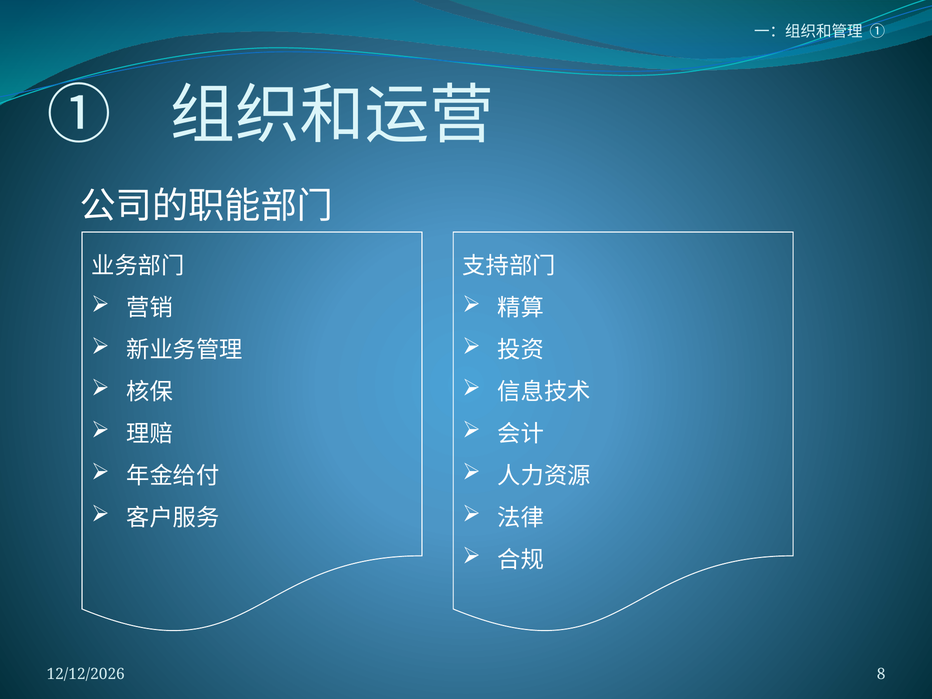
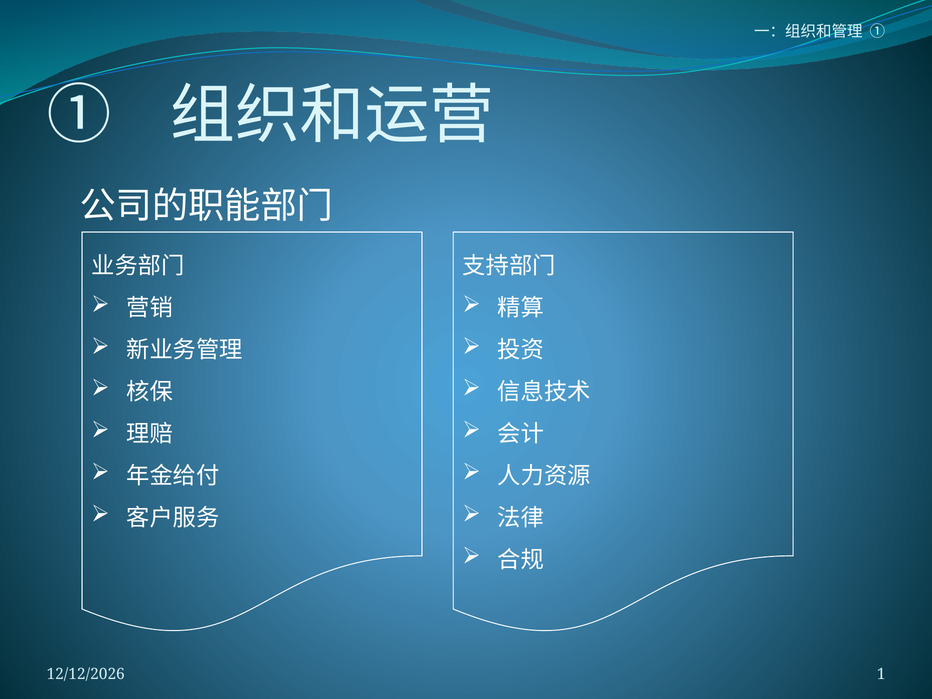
8: 8 -> 1
